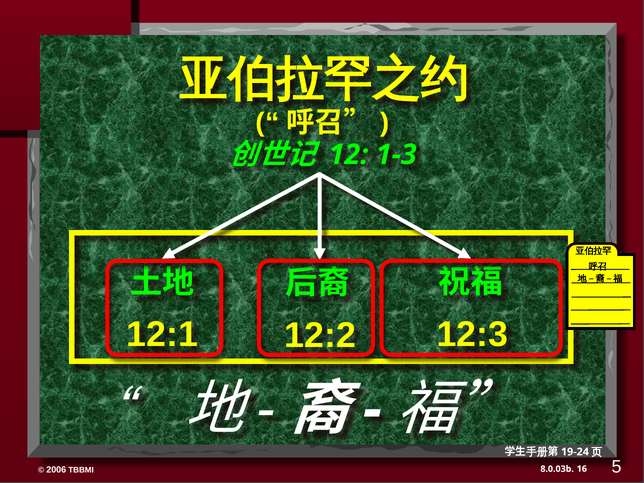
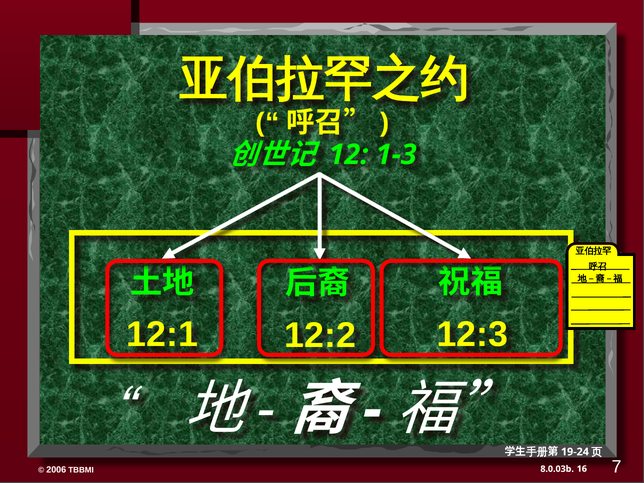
5: 5 -> 7
